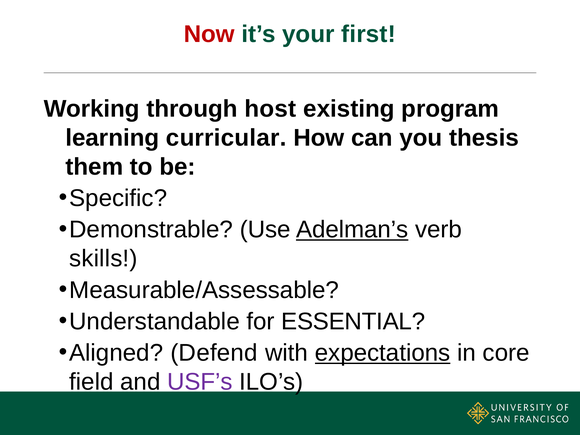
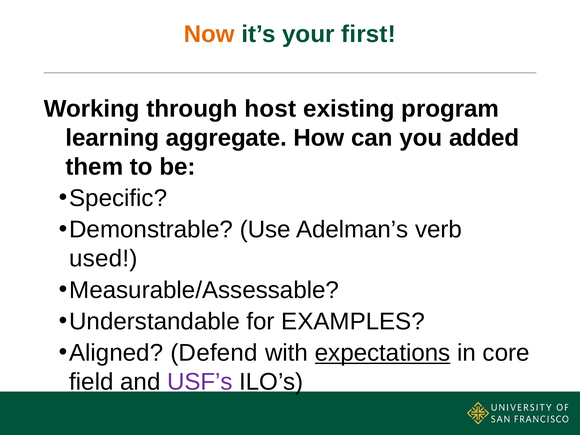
Now colour: red -> orange
curricular: curricular -> aggregate
thesis: thesis -> added
Adelman’s underline: present -> none
skills: skills -> used
ESSENTIAL: ESSENTIAL -> EXAMPLES
